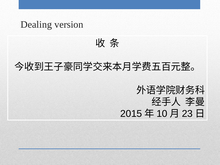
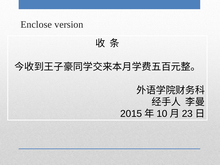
Dealing: Dealing -> Enclose
